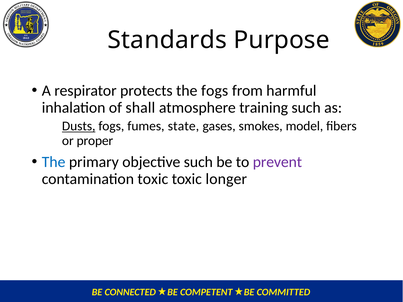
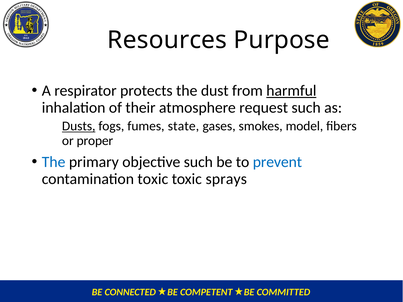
Standards: Standards -> Resources
the fogs: fogs -> dust
harmful underline: none -> present
shall: shall -> their
training: training -> request
prevent colour: purple -> blue
longer: longer -> sprays
